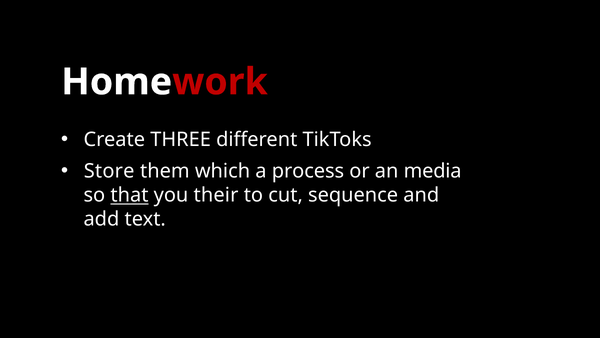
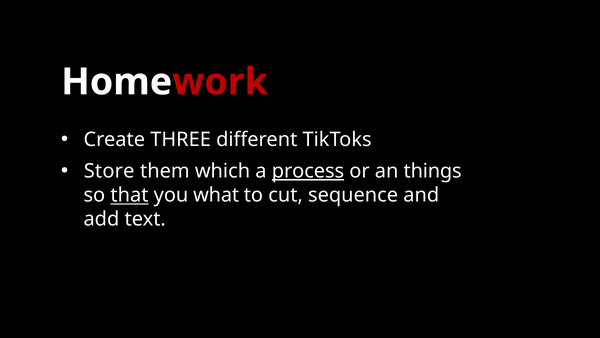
process underline: none -> present
media: media -> things
their: their -> what
